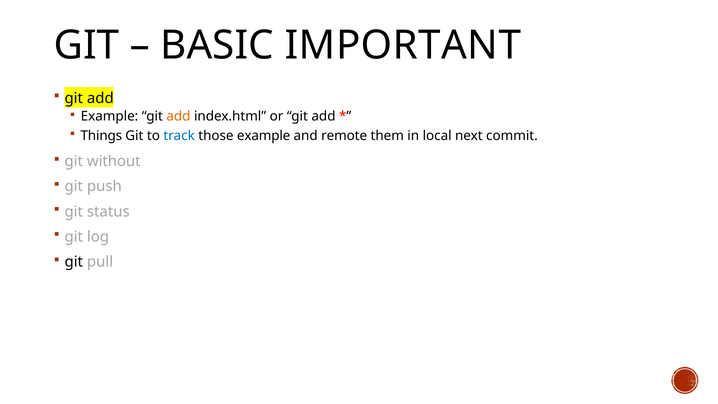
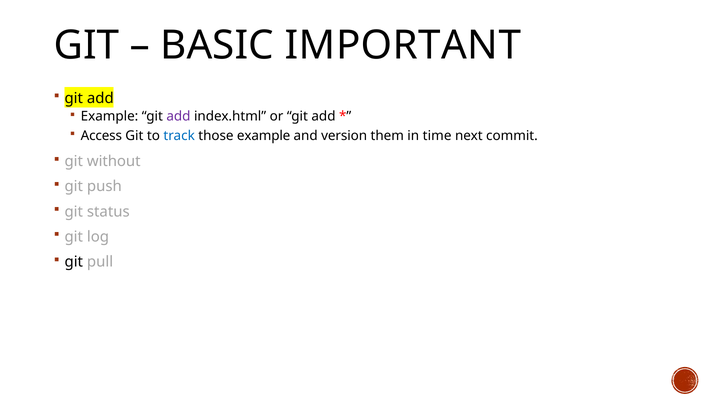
add at (178, 116) colour: orange -> purple
Things: Things -> Access
remote: remote -> version
local: local -> time
